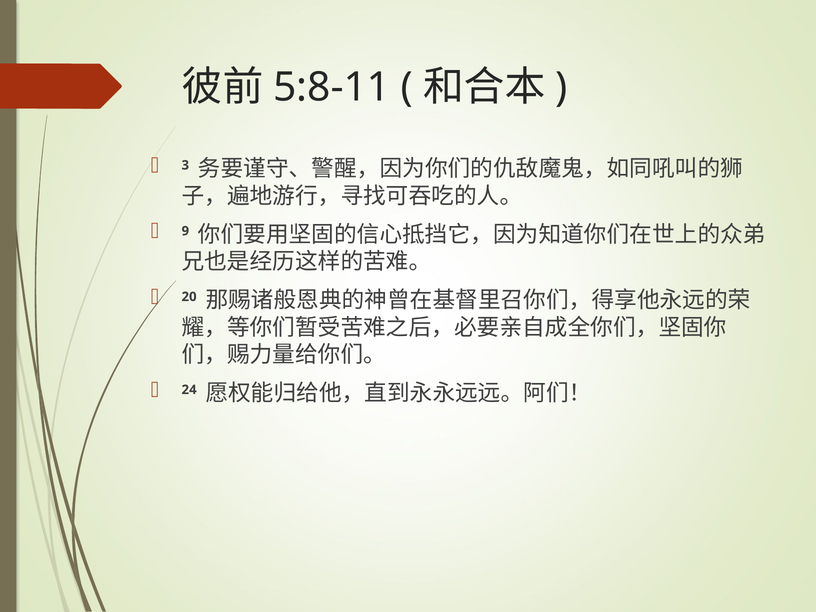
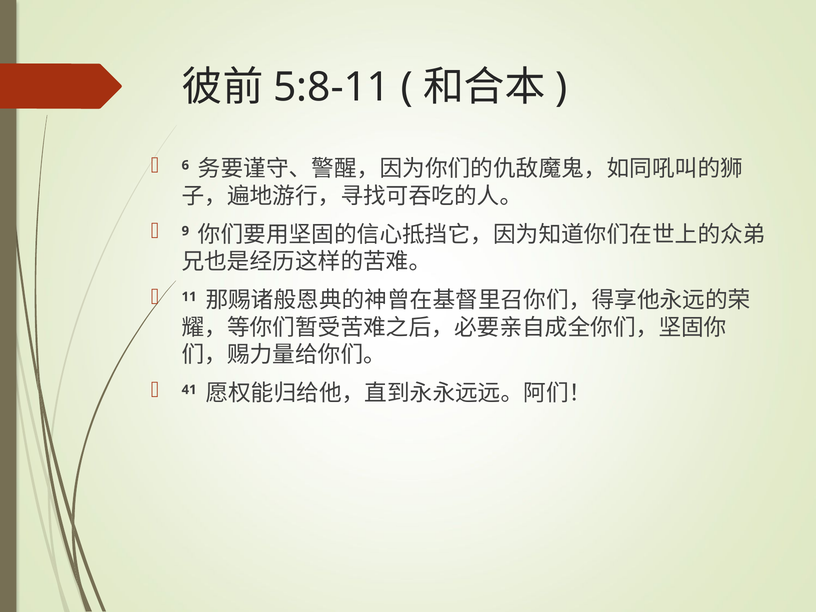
3: 3 -> 6
20: 20 -> 11
24: 24 -> 41
